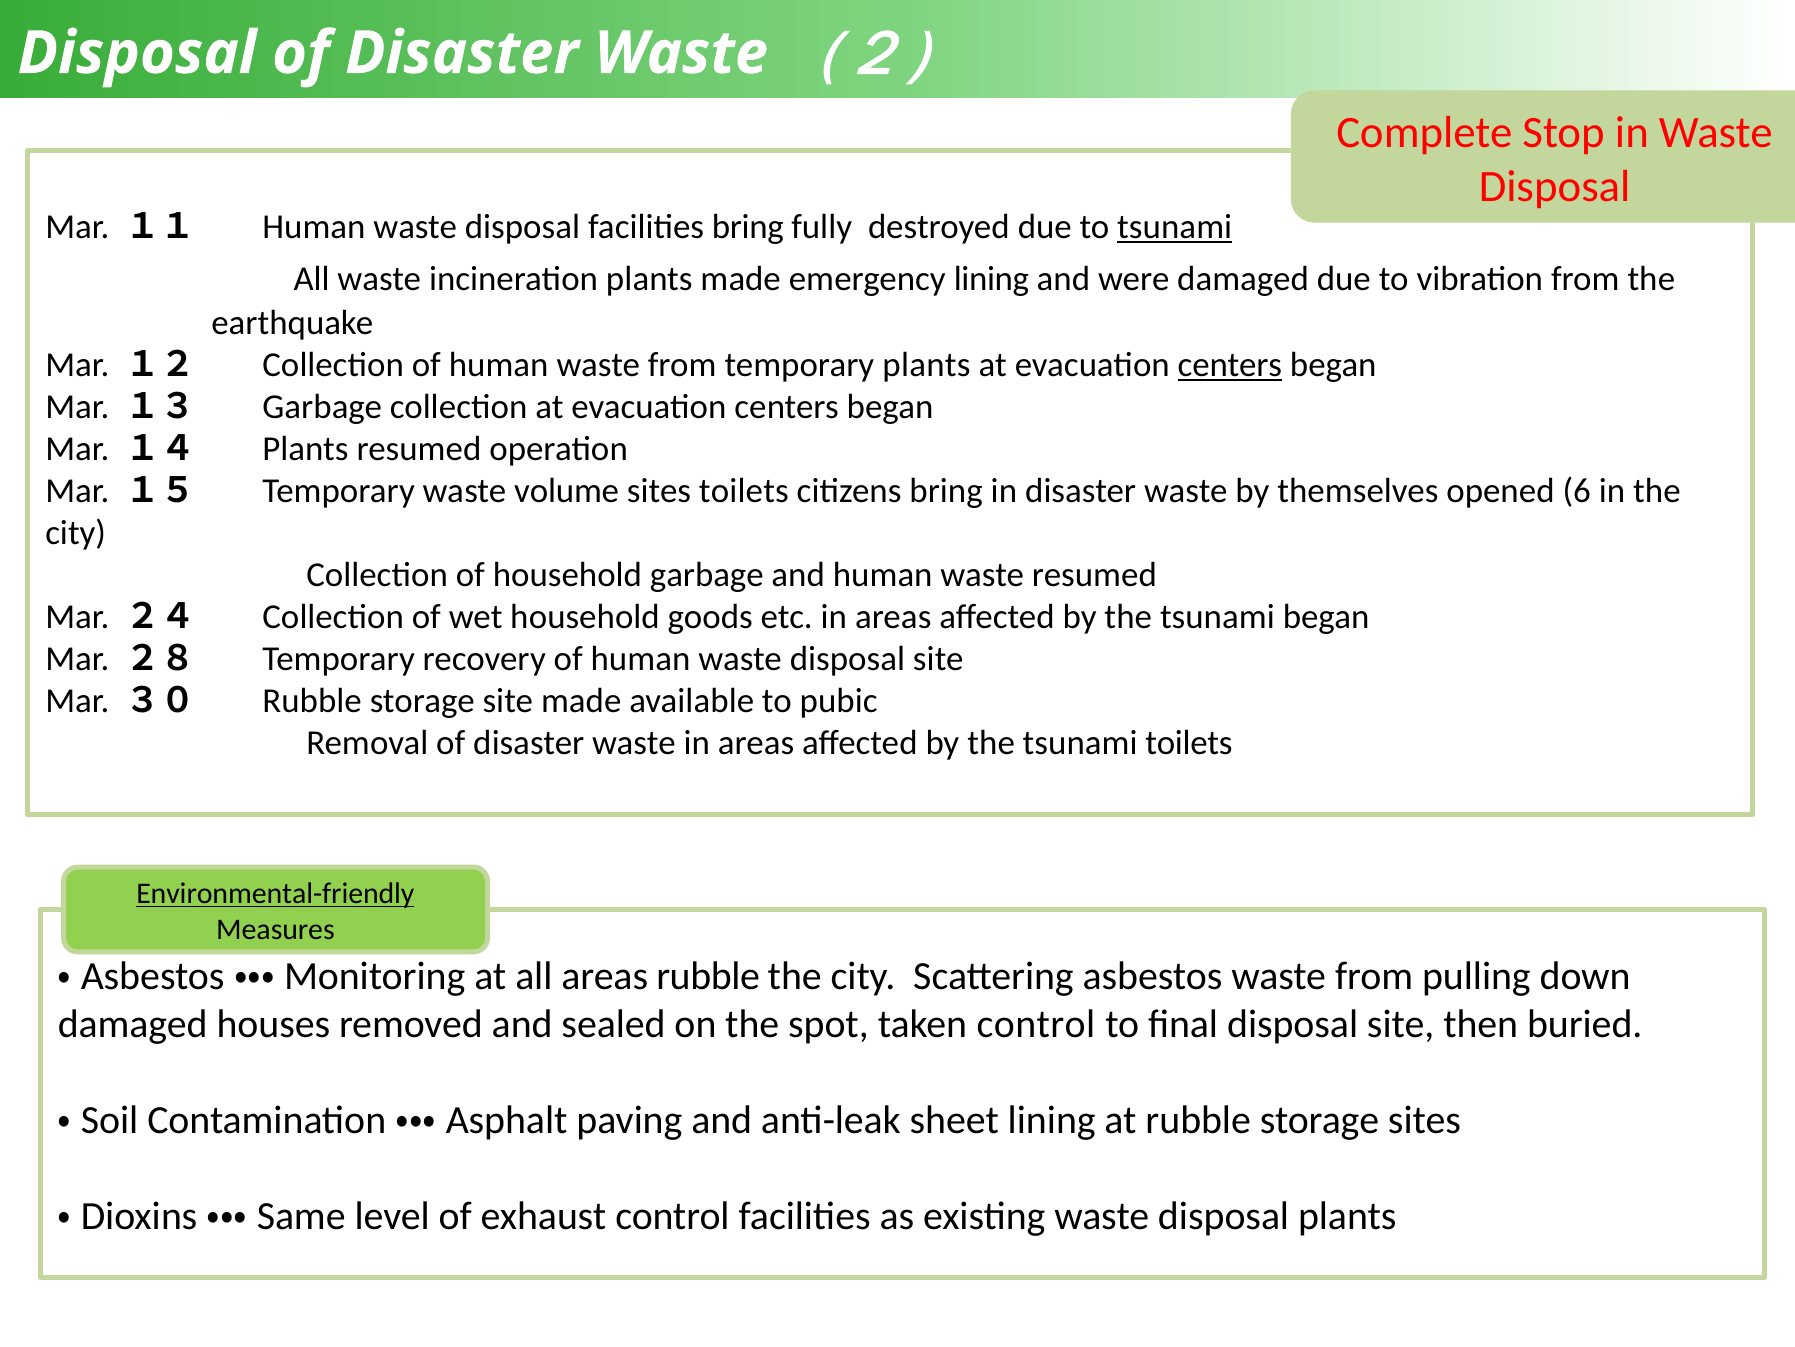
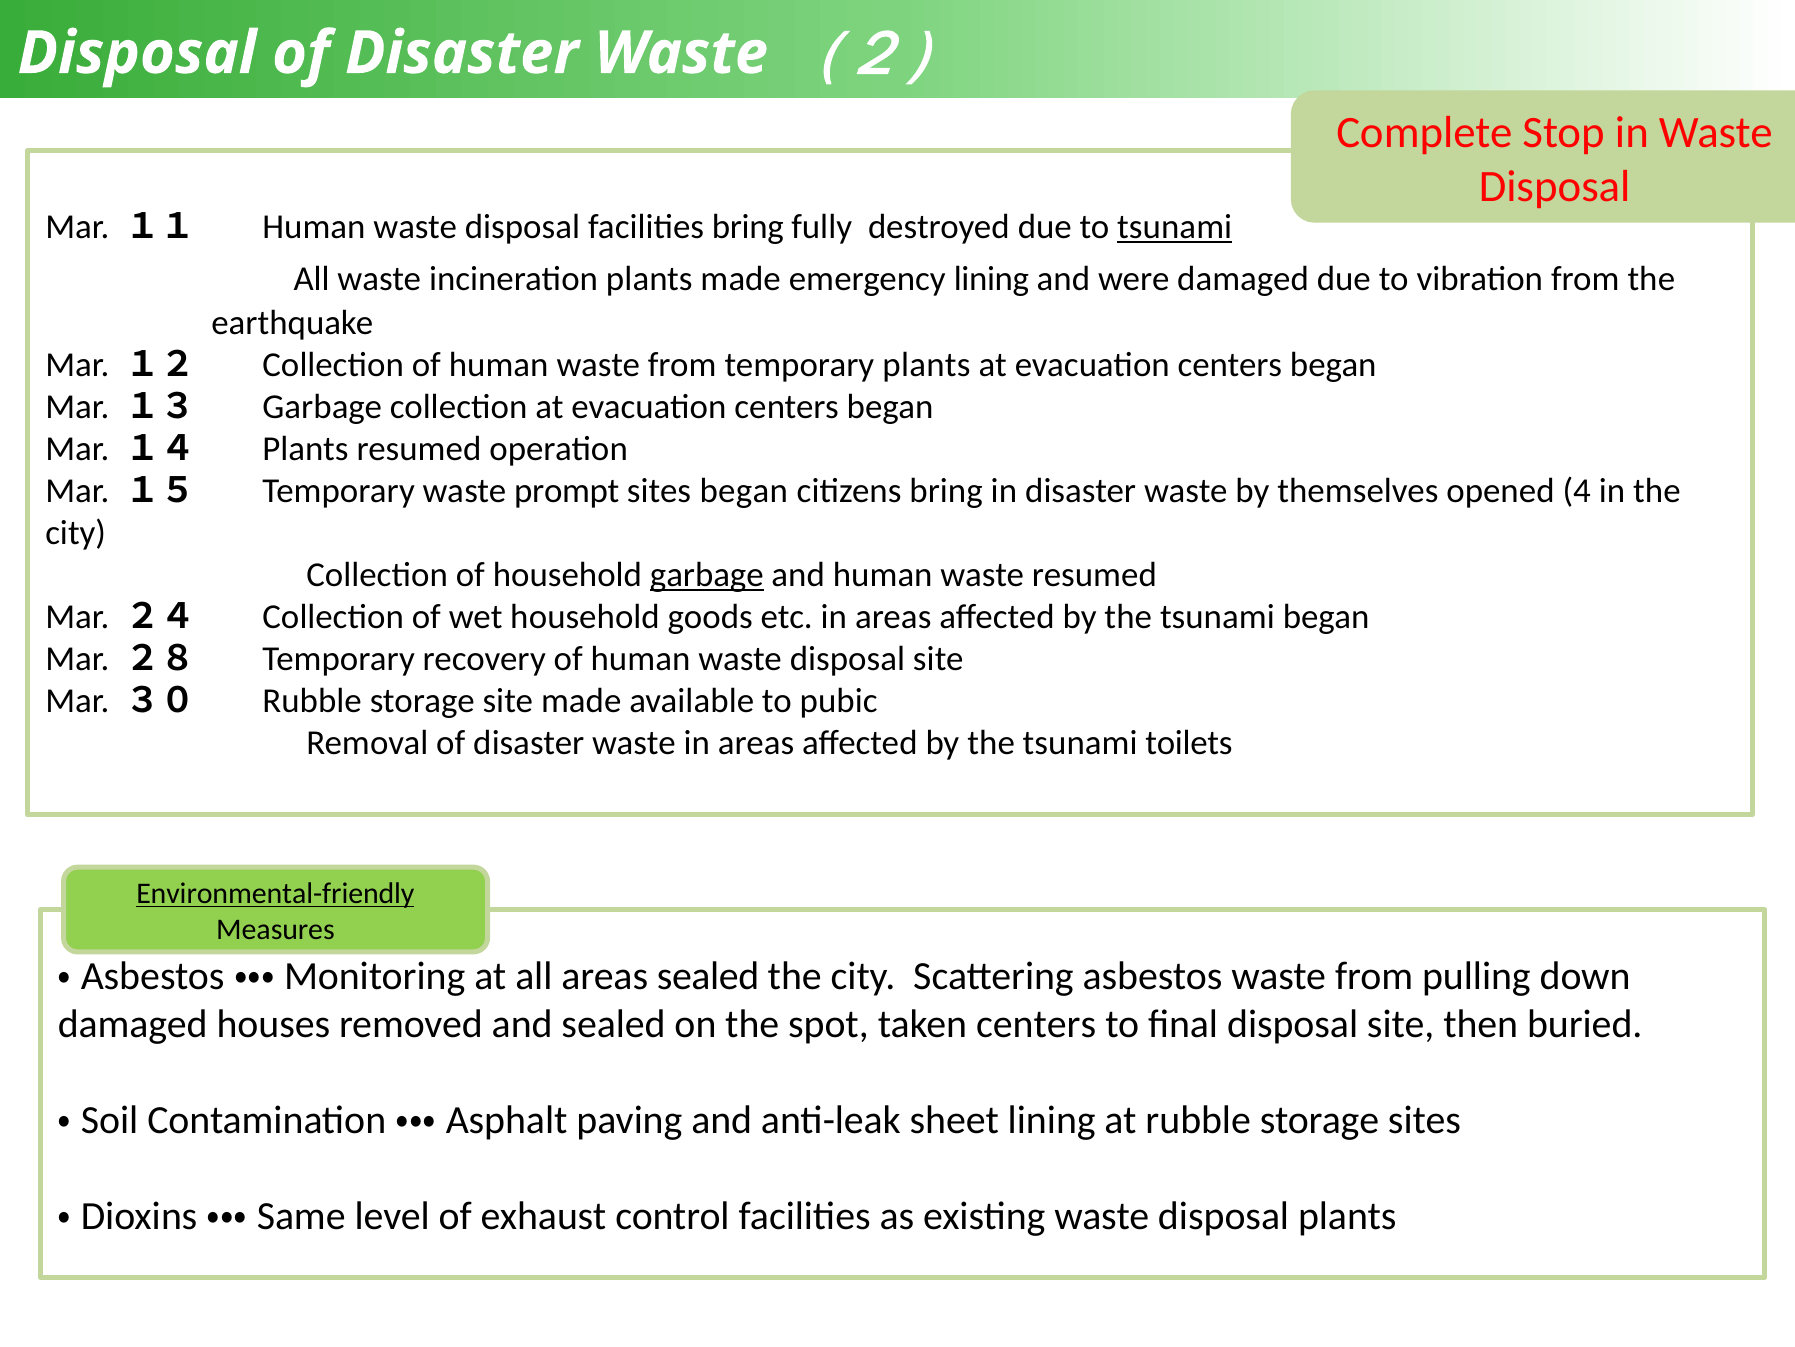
centers at (1230, 365) underline: present -> none
volume: volume -> prompt
sites toilets: toilets -> began
6: 6 -> 4
garbage at (707, 574) underline: none -> present
areas rubble: rubble -> sealed
taken control: control -> centers
